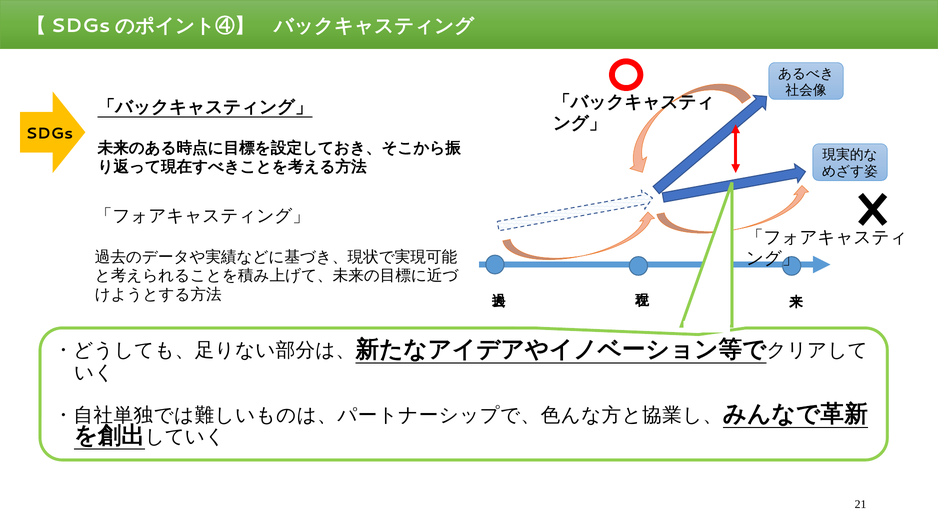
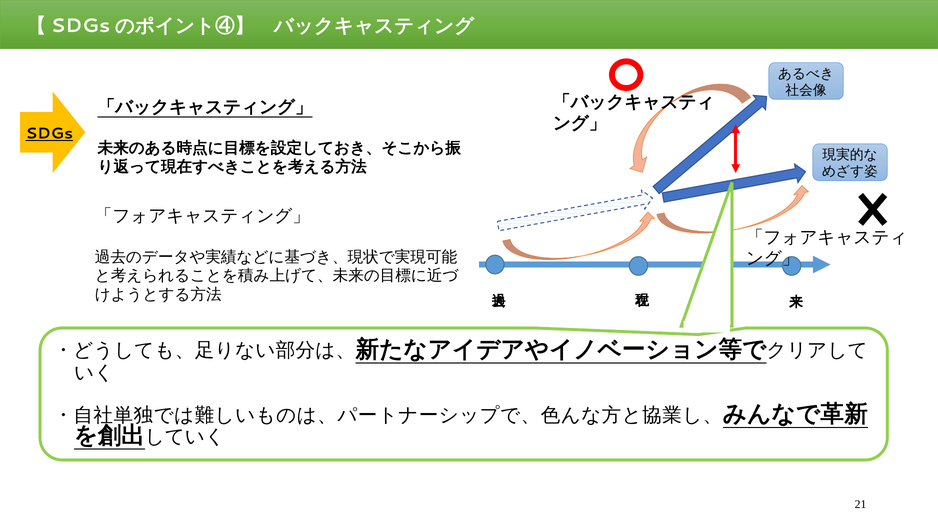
SDGs underline: none -> present
